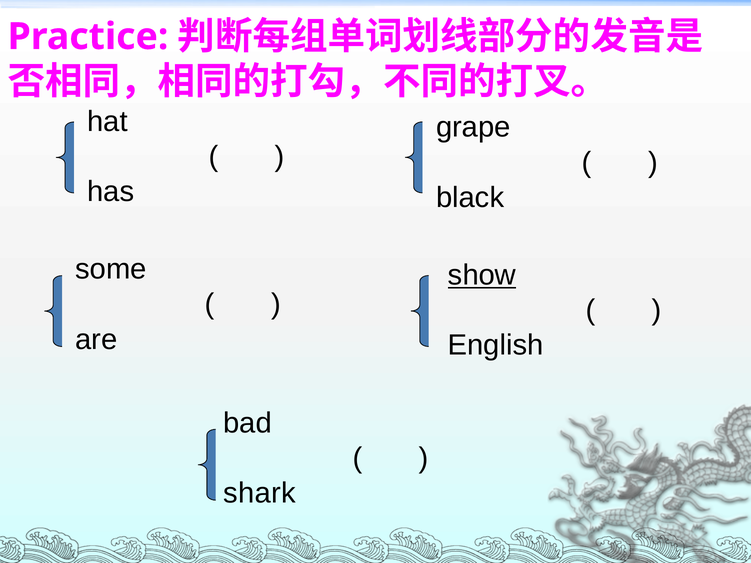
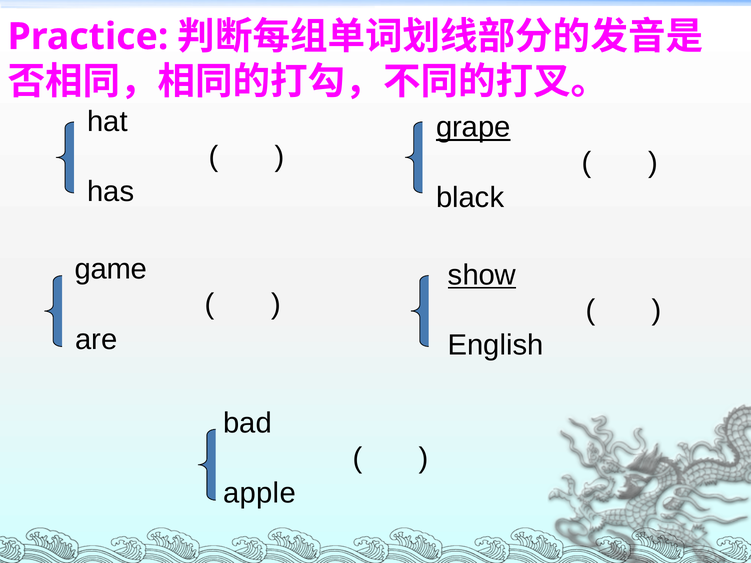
grape underline: none -> present
some: some -> game
shark: shark -> apple
